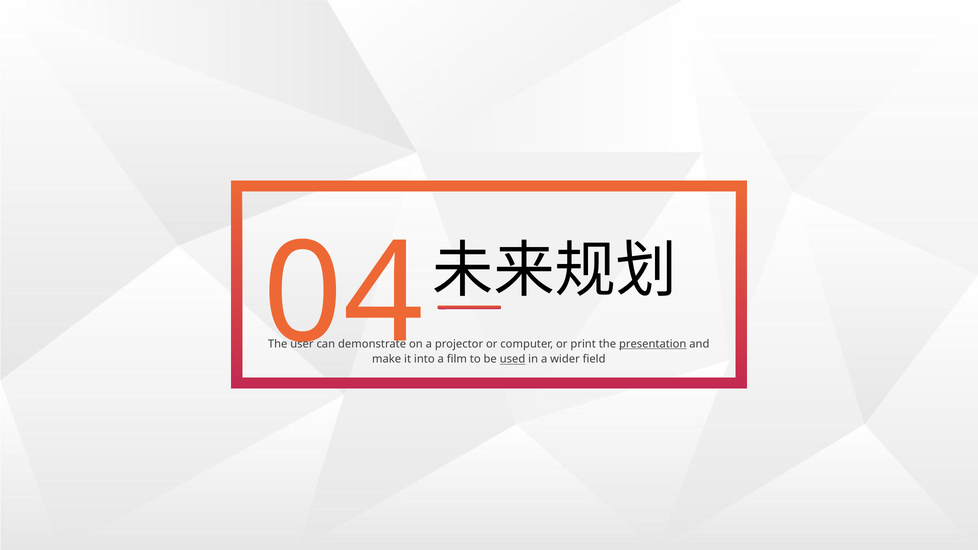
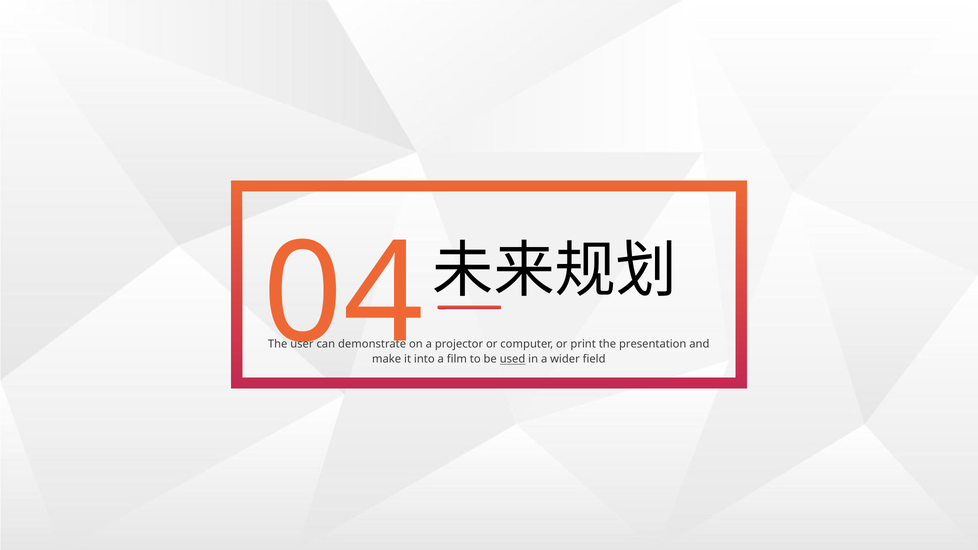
presentation underline: present -> none
